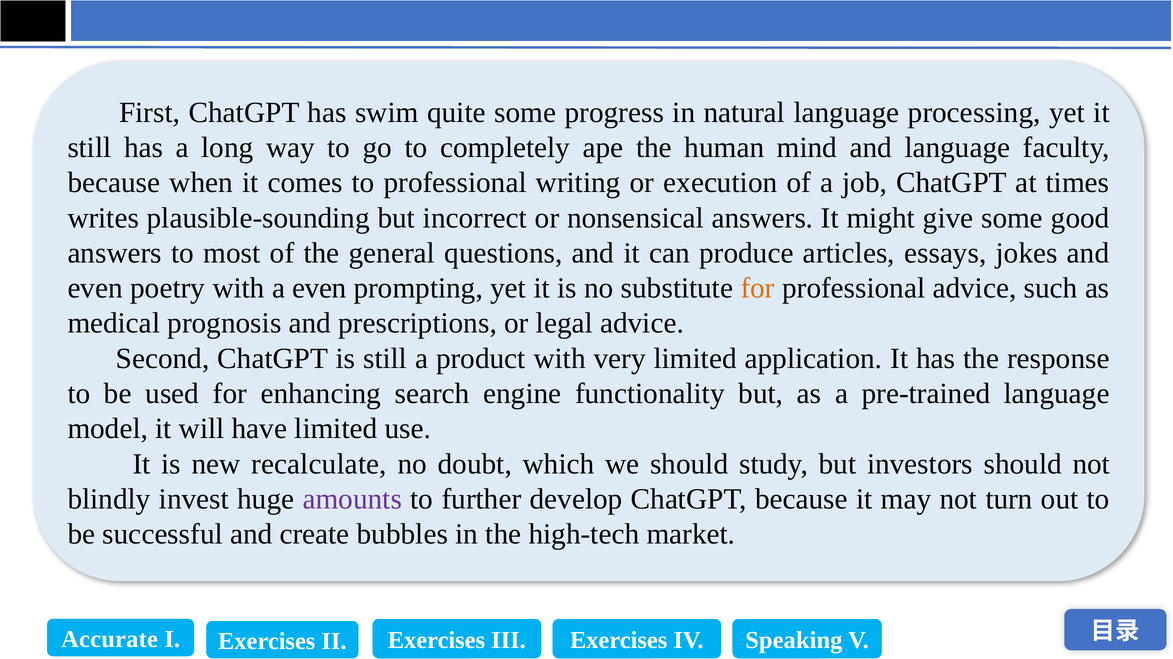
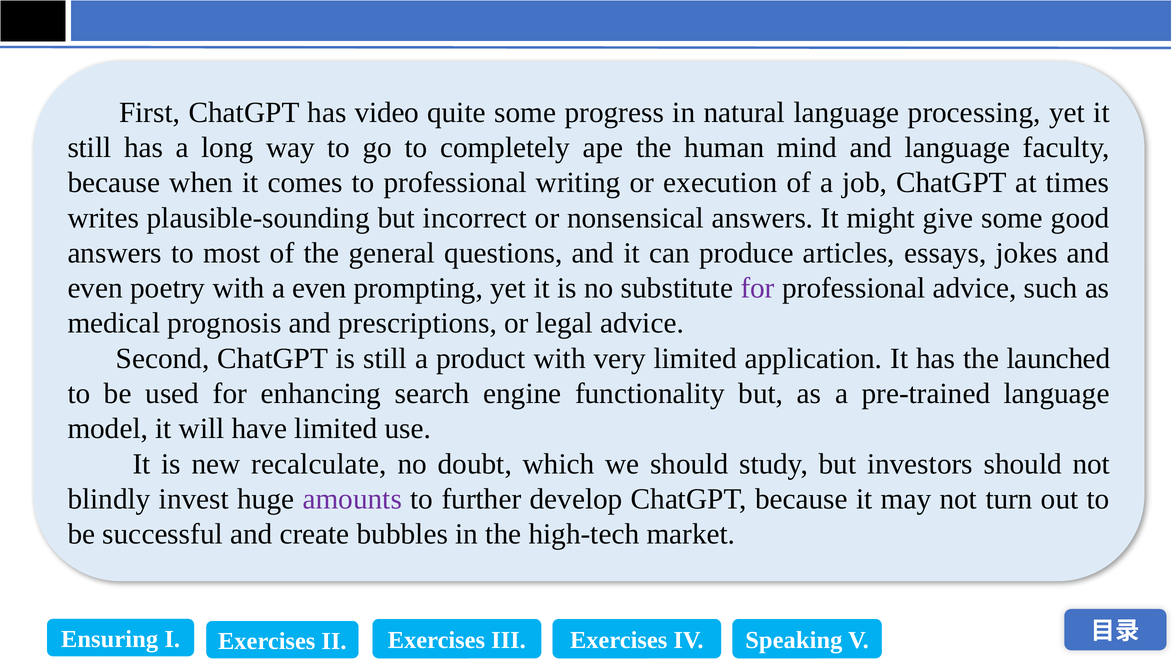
swim: swim -> video
for at (758, 288) colour: orange -> purple
response: response -> launched
Accurate: Accurate -> Ensuring
